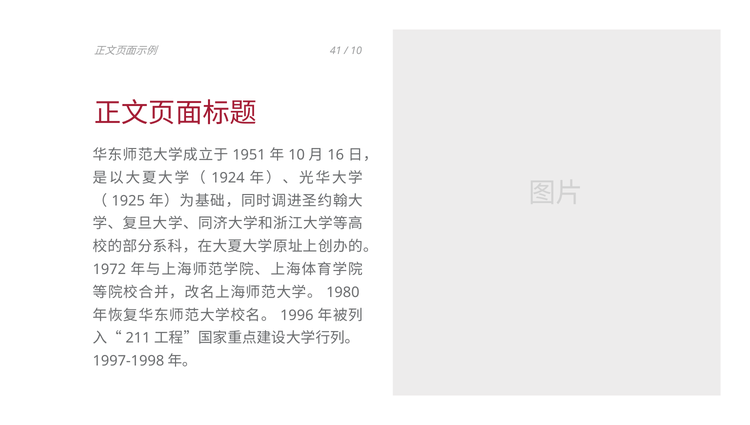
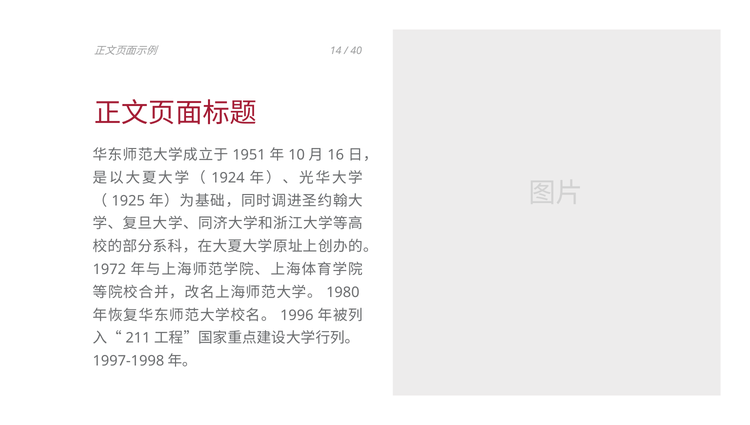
41: 41 -> 14
10 at (356, 51): 10 -> 40
